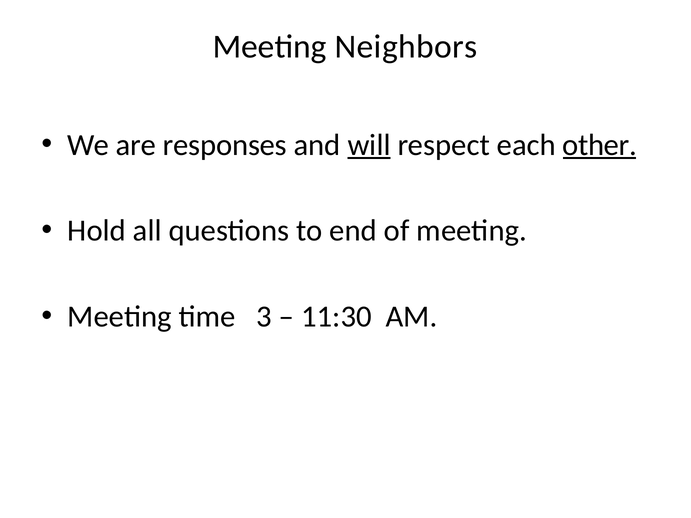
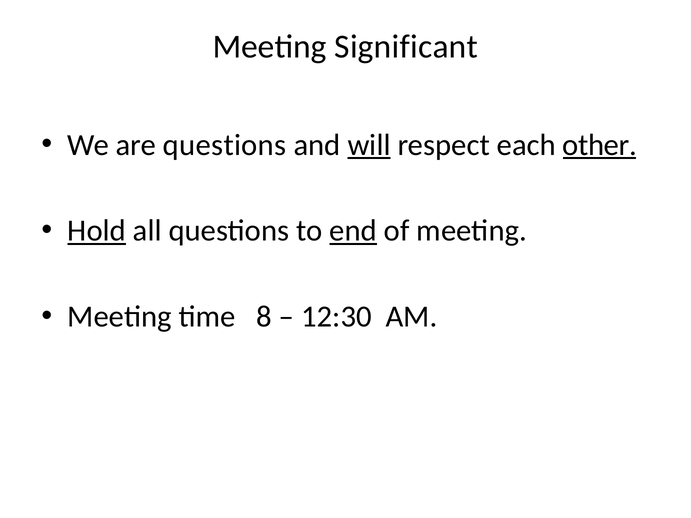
Neighbors: Neighbors -> Significant
are responses: responses -> questions
Hold underline: none -> present
end underline: none -> present
3: 3 -> 8
11:30: 11:30 -> 12:30
